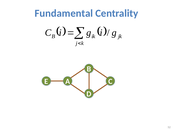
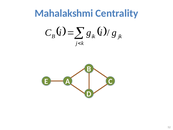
Fundamental: Fundamental -> Mahalakshmi
